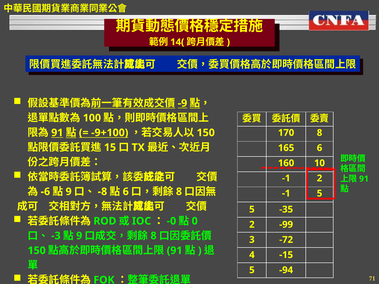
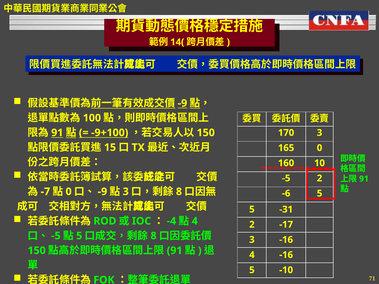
170 8: 8 -> 3
165 6: 6 -> 0
-1 at (286, 178): -1 -> -5
-6: -6 -> -7
9 at (69, 192): 9 -> 0
-8 at (102, 192): -8 -> -9
6 at (126, 192): 6 -> 3
-1 at (286, 194): -1 -> -6
-35: -35 -> -31
-0: -0 -> -4
0 at (195, 221): 0 -> 4
-99: -99 -> -17
-3 at (56, 236): -3 -> -5
9 at (79, 236): 9 -> 5
3 -72: -72 -> -16
4 -15: -15 -> -16
-94: -94 -> -10
